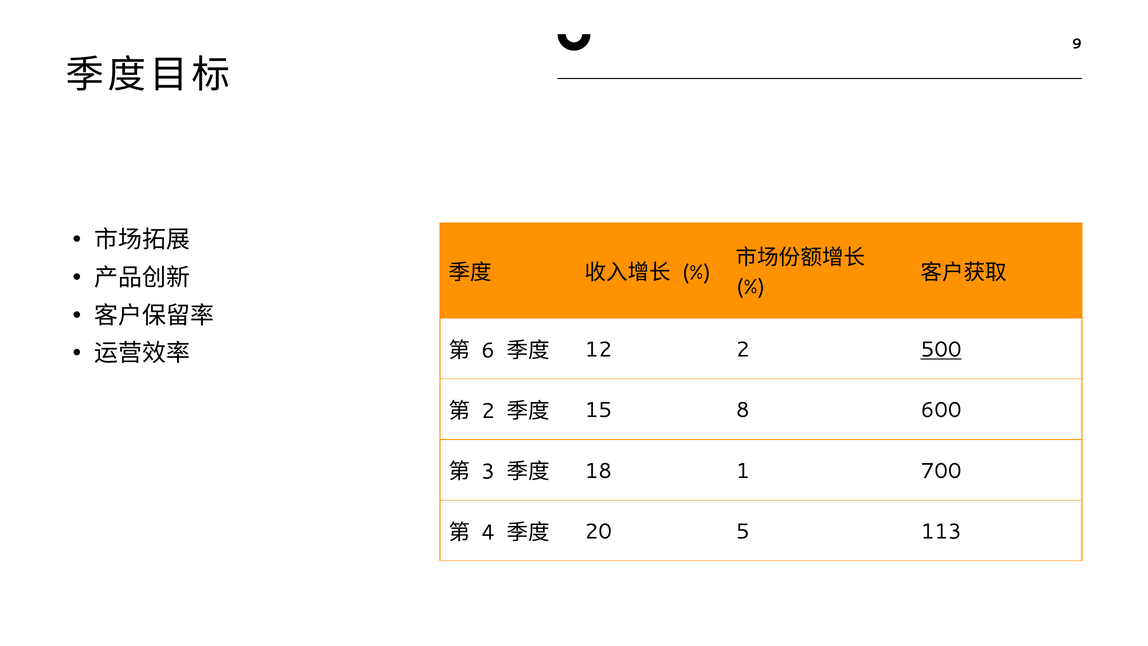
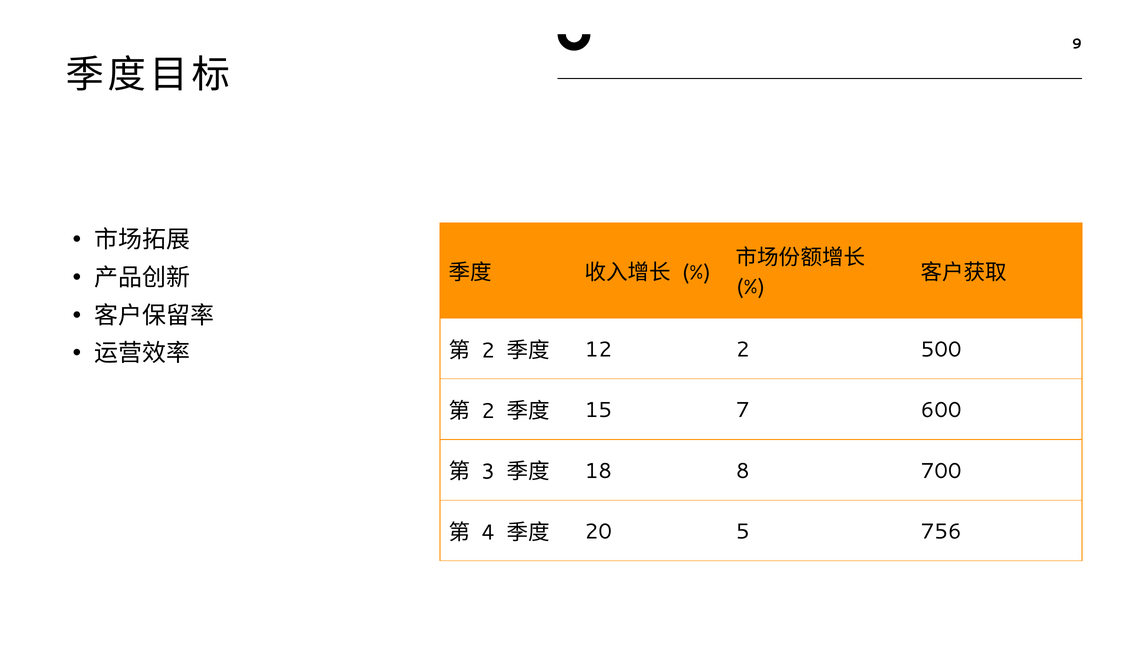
6 at (488, 350): 6 -> 2
500 underline: present -> none
8: 8 -> 7
1: 1 -> 8
113: 113 -> 756
